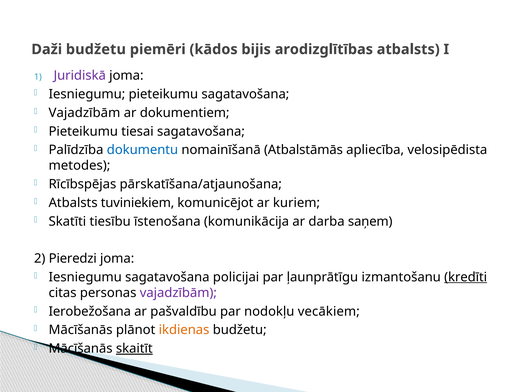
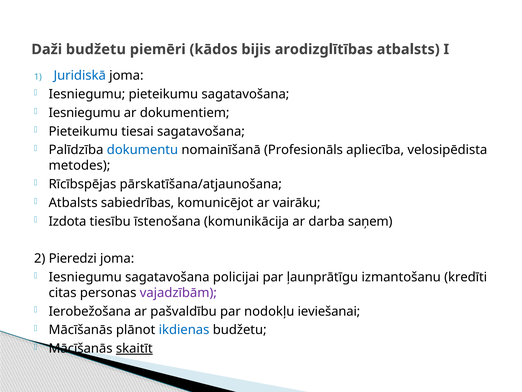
Juridiskā colour: purple -> blue
Vajadzībām at (84, 113): Vajadzībām -> Iesniegumu
Atbalstāmās: Atbalstāmās -> Profesionāls
tuviniekiem: tuviniekiem -> sabiedrības
kuriem: kuriem -> vairāku
Skatīti: Skatīti -> Izdota
kredīti underline: present -> none
vecākiem: vecākiem -> ieviešanai
ikdienas colour: orange -> blue
